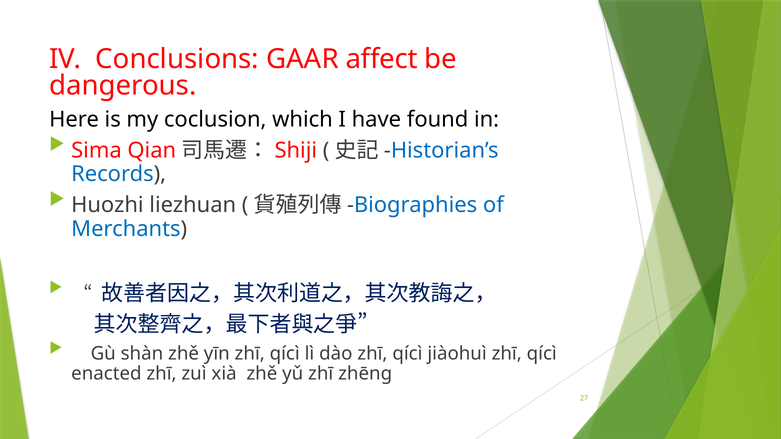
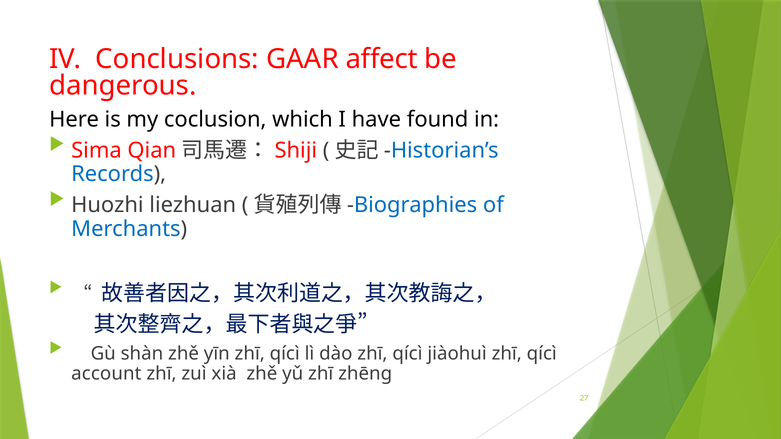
enacted: enacted -> account
